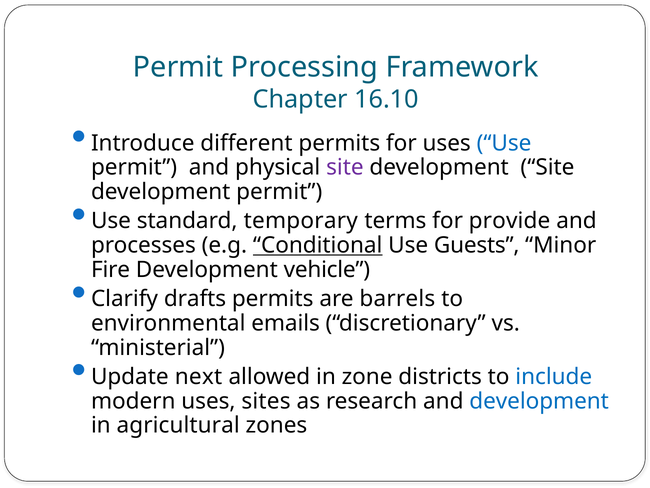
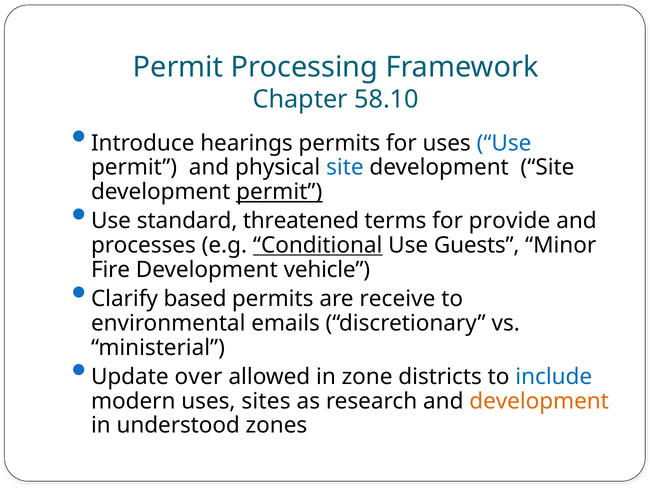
16.10: 16.10 -> 58.10
different: different -> hearings
site at (345, 167) colour: purple -> blue
permit at (279, 192) underline: none -> present
temporary: temporary -> threatened
drafts: drafts -> based
barrels: barrels -> receive
next: next -> over
development at (539, 401) colour: blue -> orange
agricultural: agricultural -> understood
